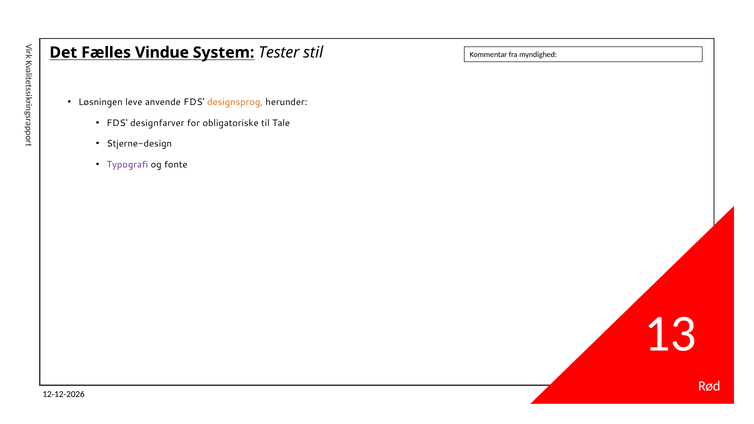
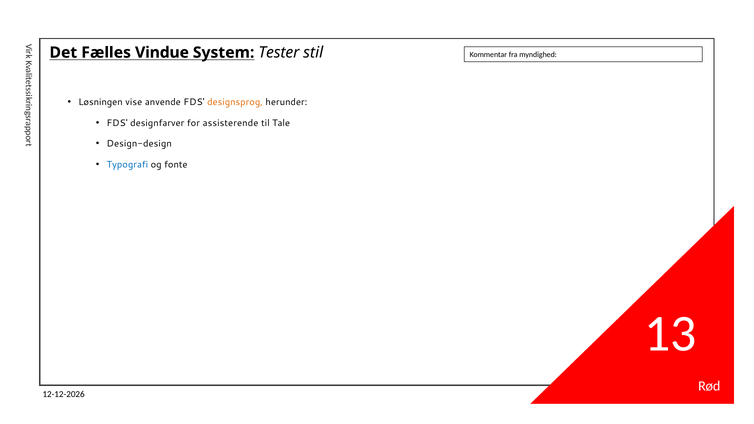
leve: leve -> vise
obligatoriske: obligatoriske -> assisterende
Stjerne-design: Stjerne-design -> Design-design
Typografi colour: purple -> blue
